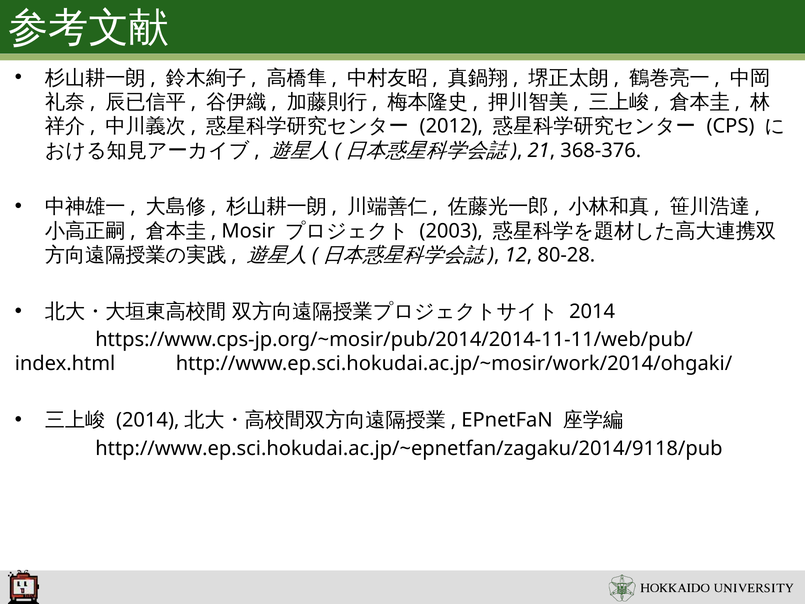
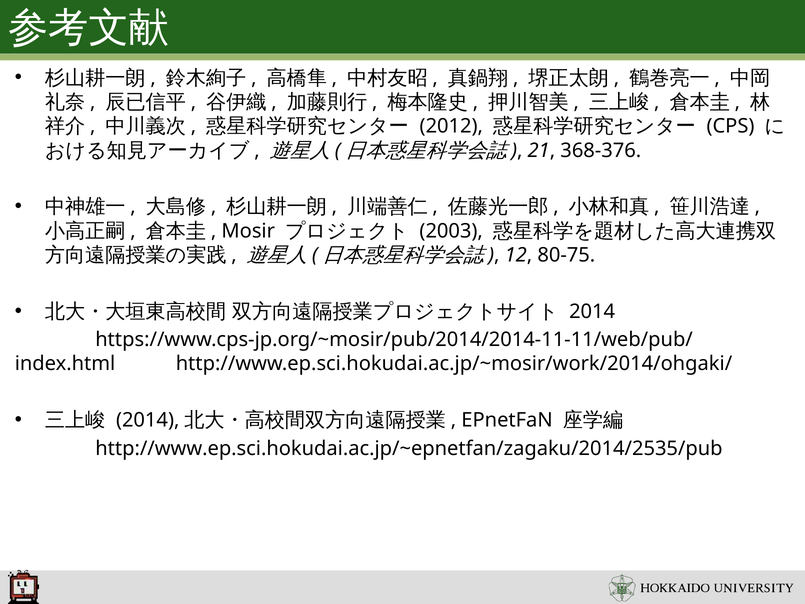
80-28: 80-28 -> 80-75
http://www.ep.sci.hokudai.ac.jp/~epnetfan/zagaku/2014/9118/pub: http://www.ep.sci.hokudai.ac.jp/~epnetfan/zagaku/2014/9118/pub -> http://www.ep.sci.hokudai.ac.jp/~epnetfan/zagaku/2014/2535/pub
